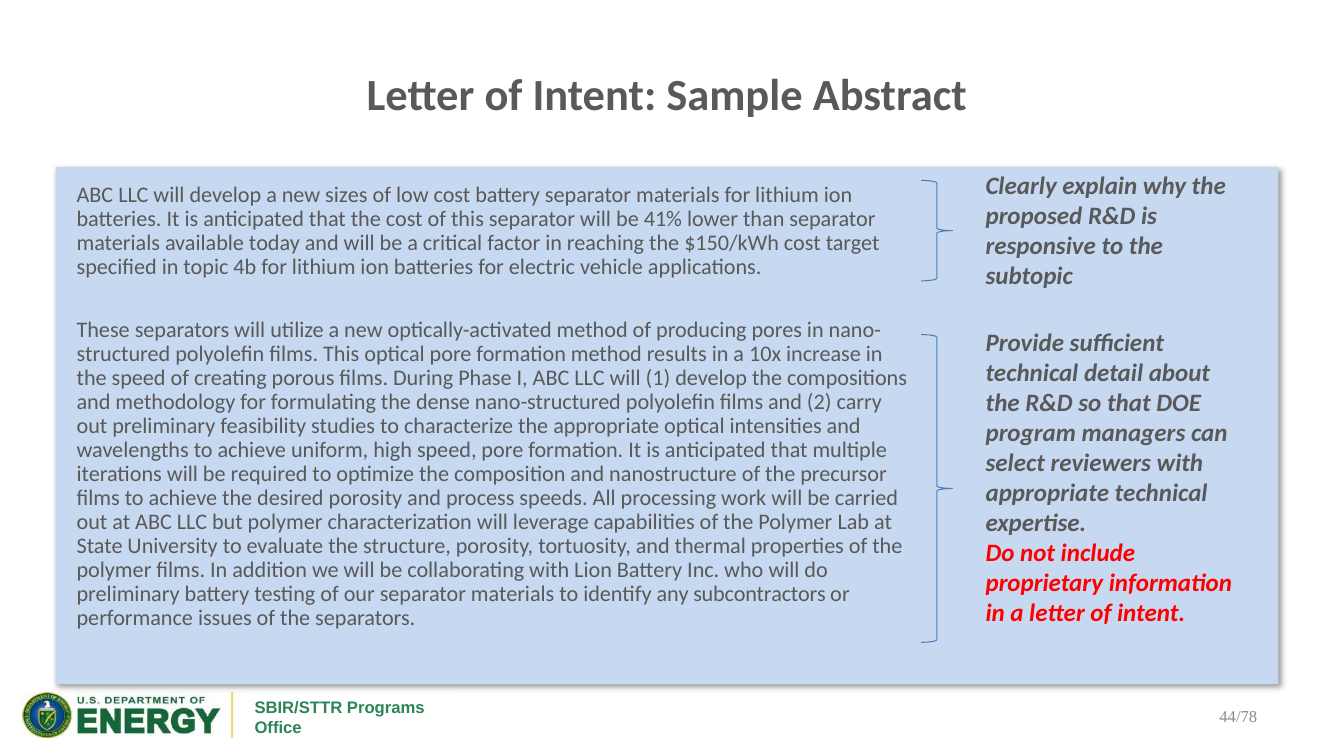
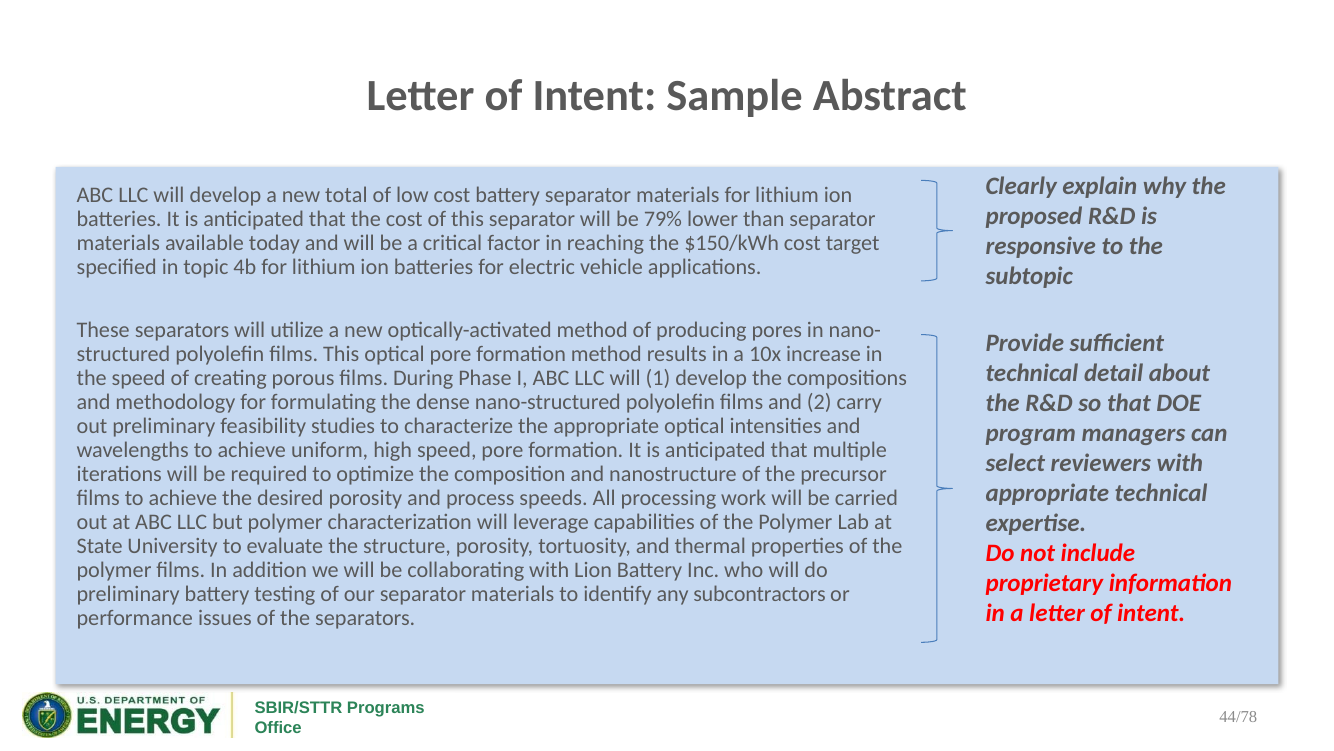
sizes: sizes -> total
41%: 41% -> 79%
